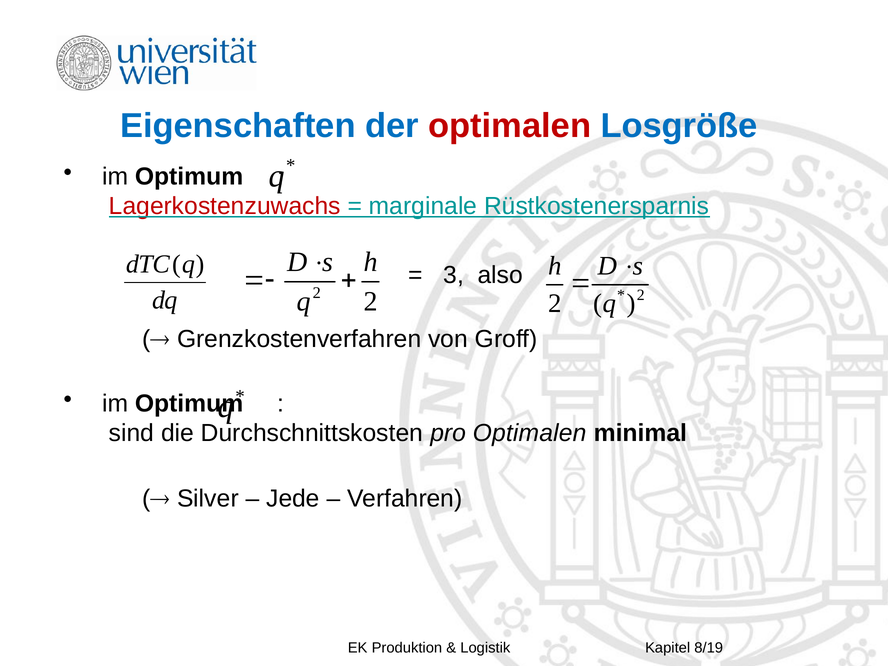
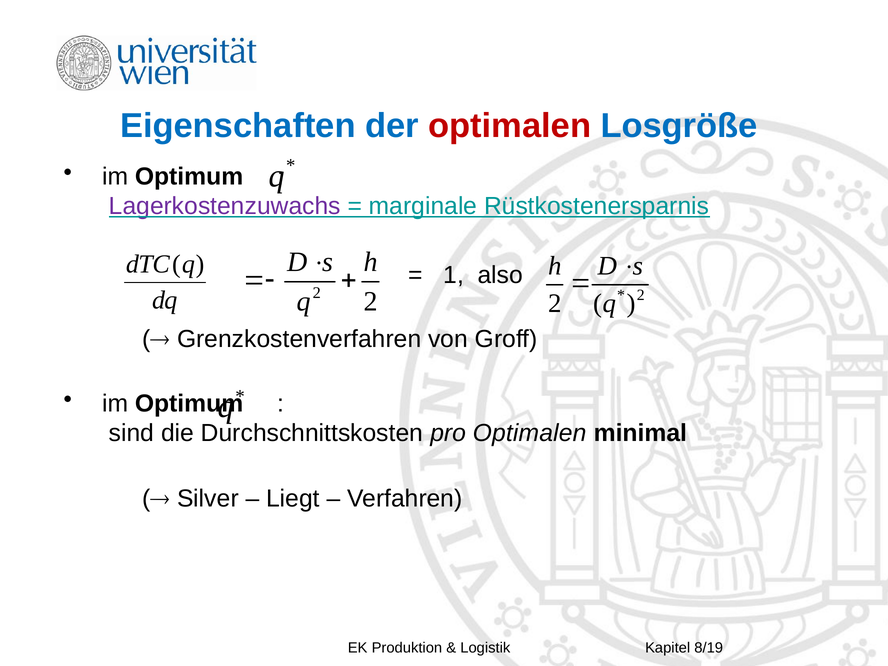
Lagerkostenzuwachs colour: red -> purple
3: 3 -> 1
Jede: Jede -> Liegt
